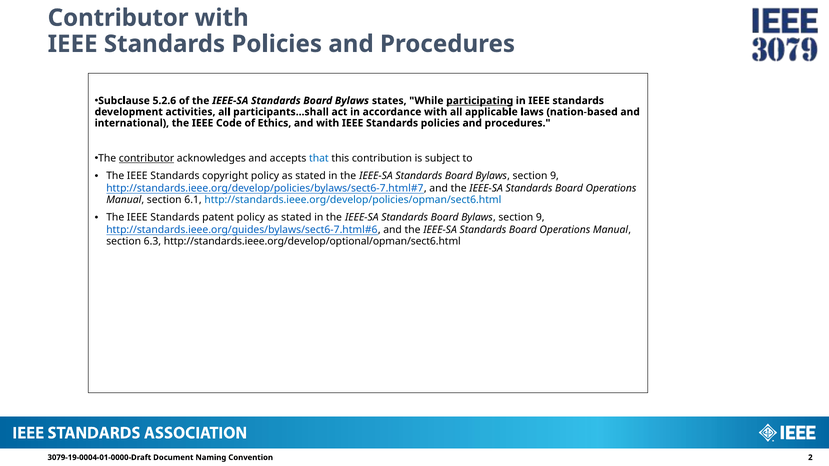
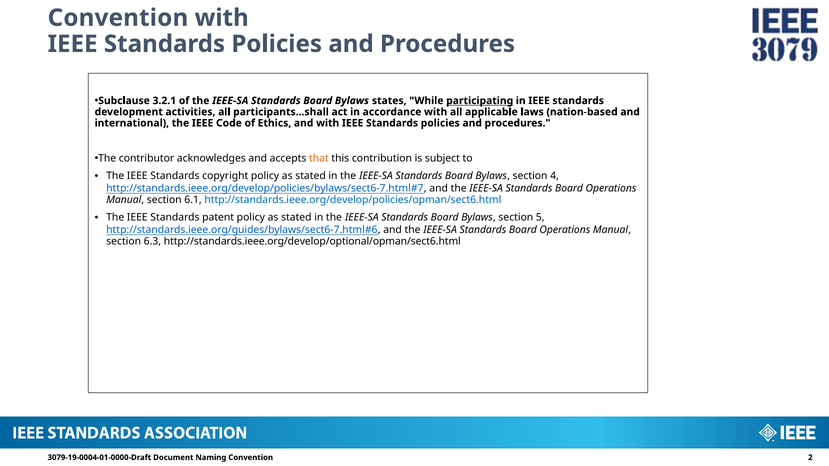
Contributor at (118, 18): Contributor -> Convention
5.2.6: 5.2.6 -> 3.2.1
contributor at (147, 158) underline: present -> none
that colour: blue -> orange
9 at (555, 176): 9 -> 4
9 at (540, 218): 9 -> 5
